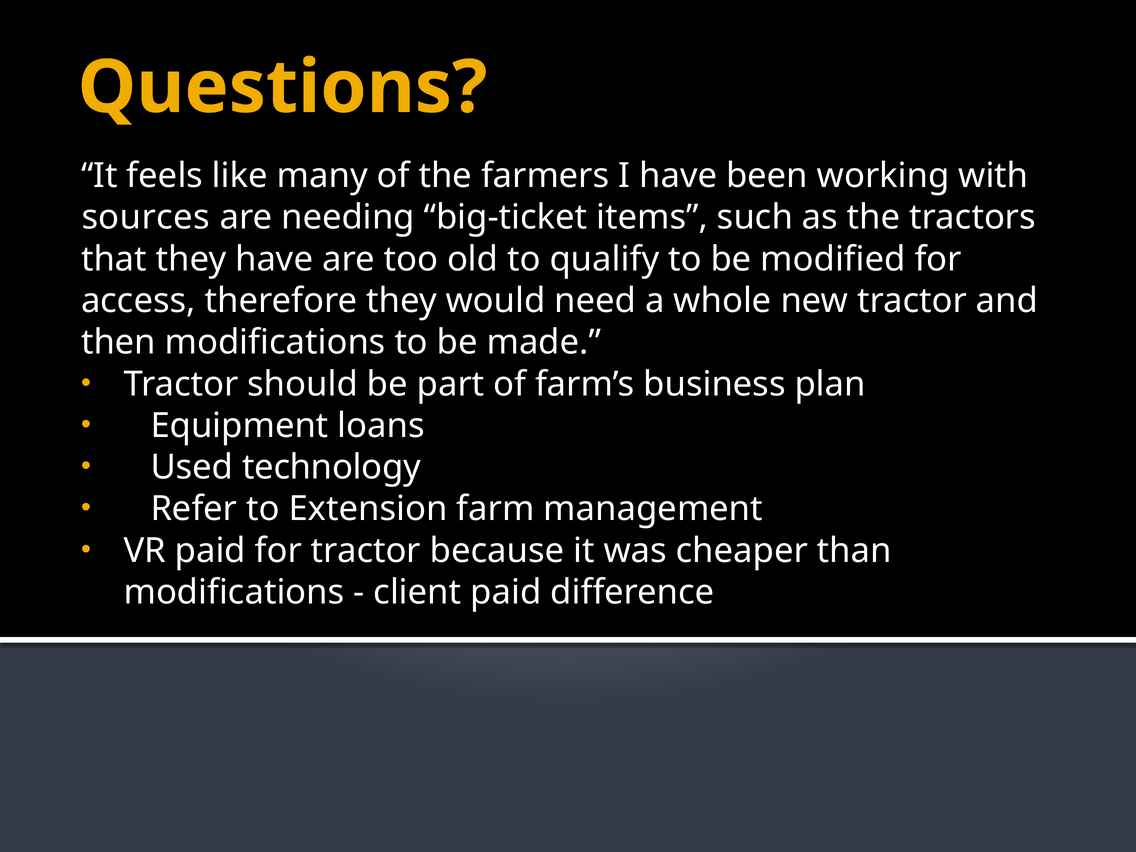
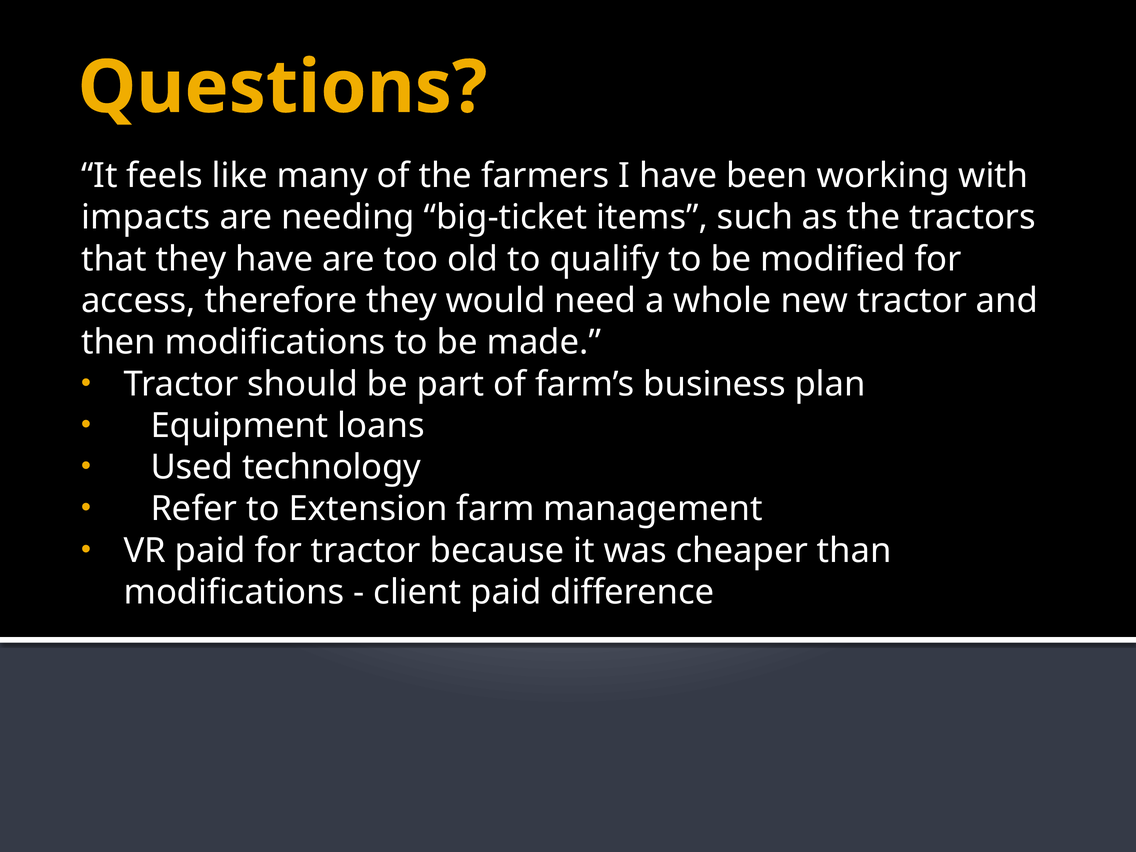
sources: sources -> impacts
